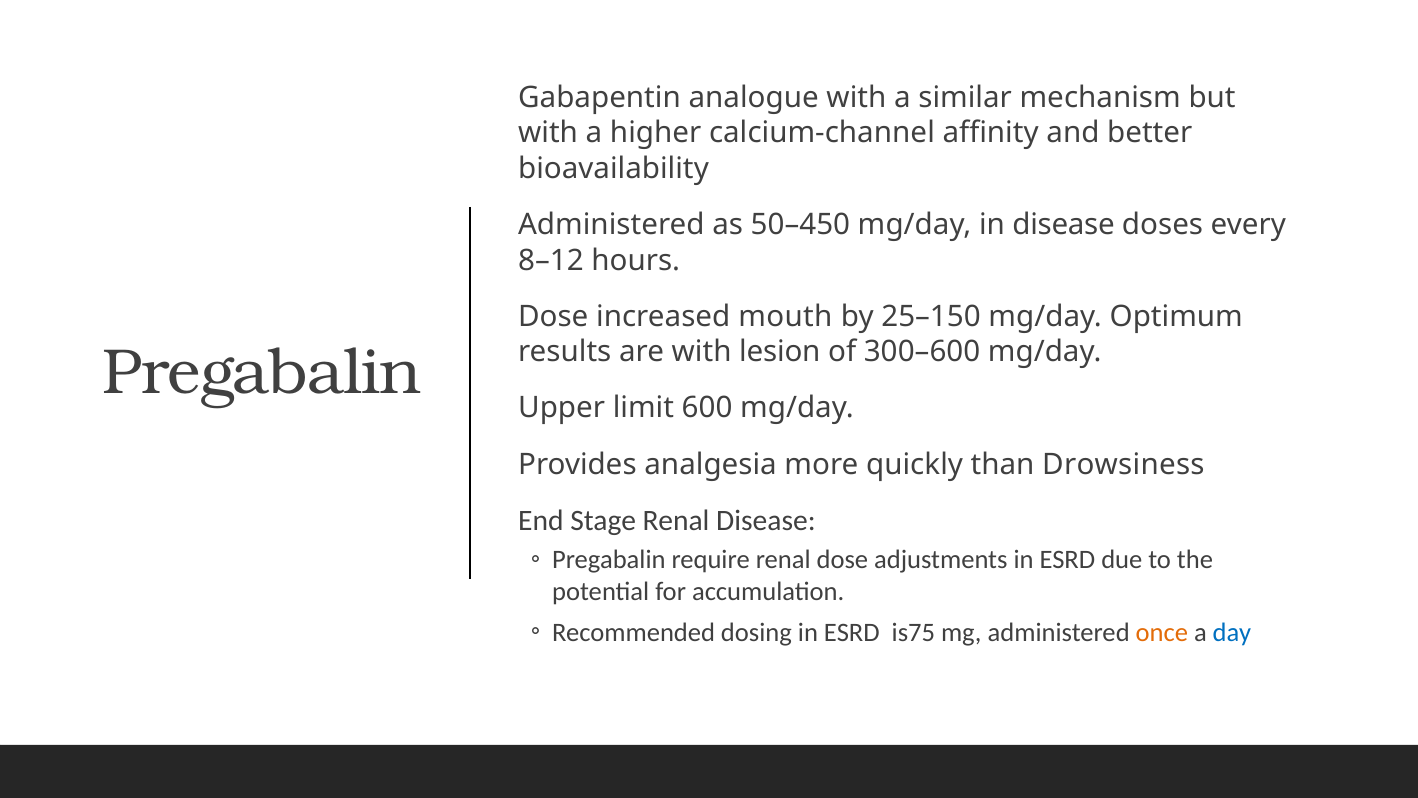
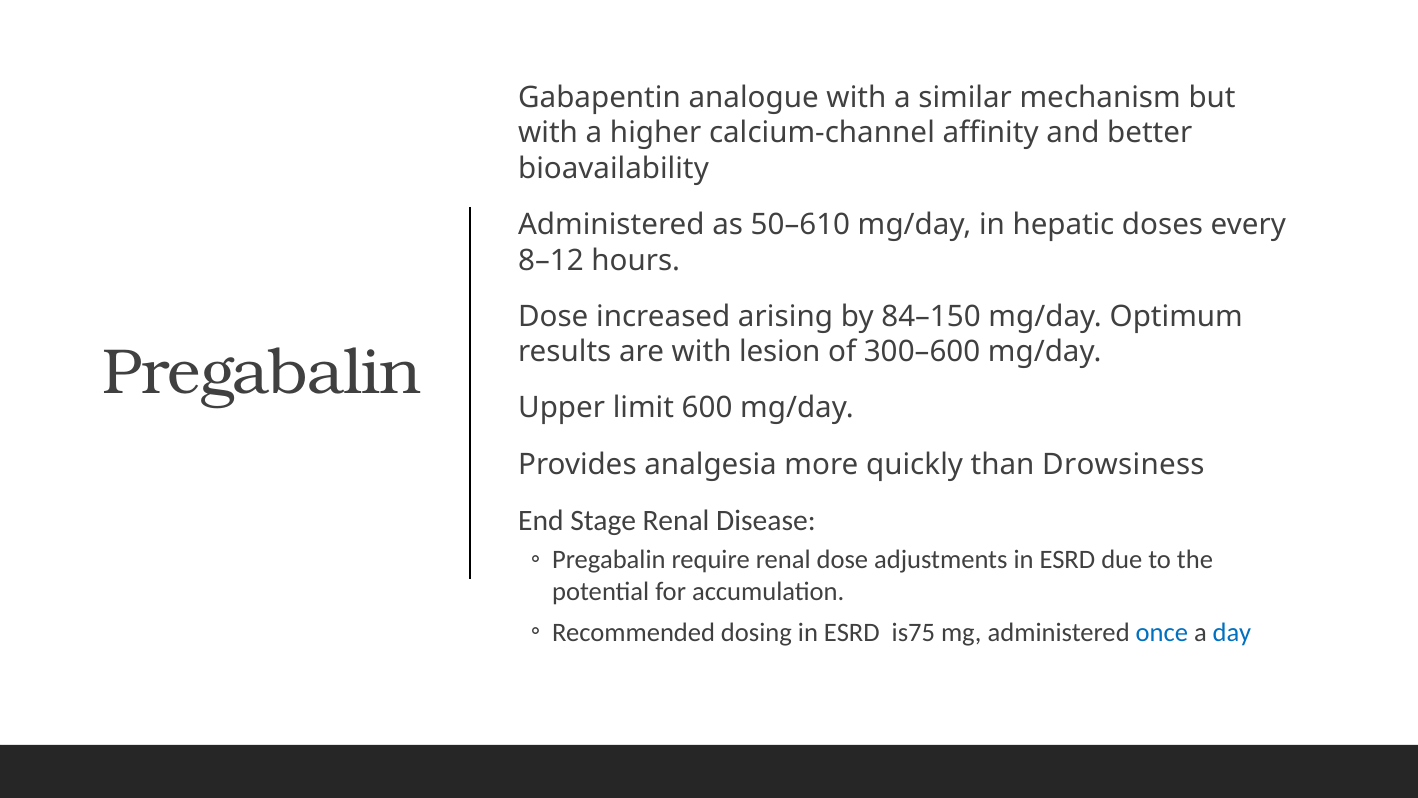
50–450: 50–450 -> 50–610
in disease: disease -> hepatic
mouth: mouth -> arising
25–150: 25–150 -> 84–150
once colour: orange -> blue
